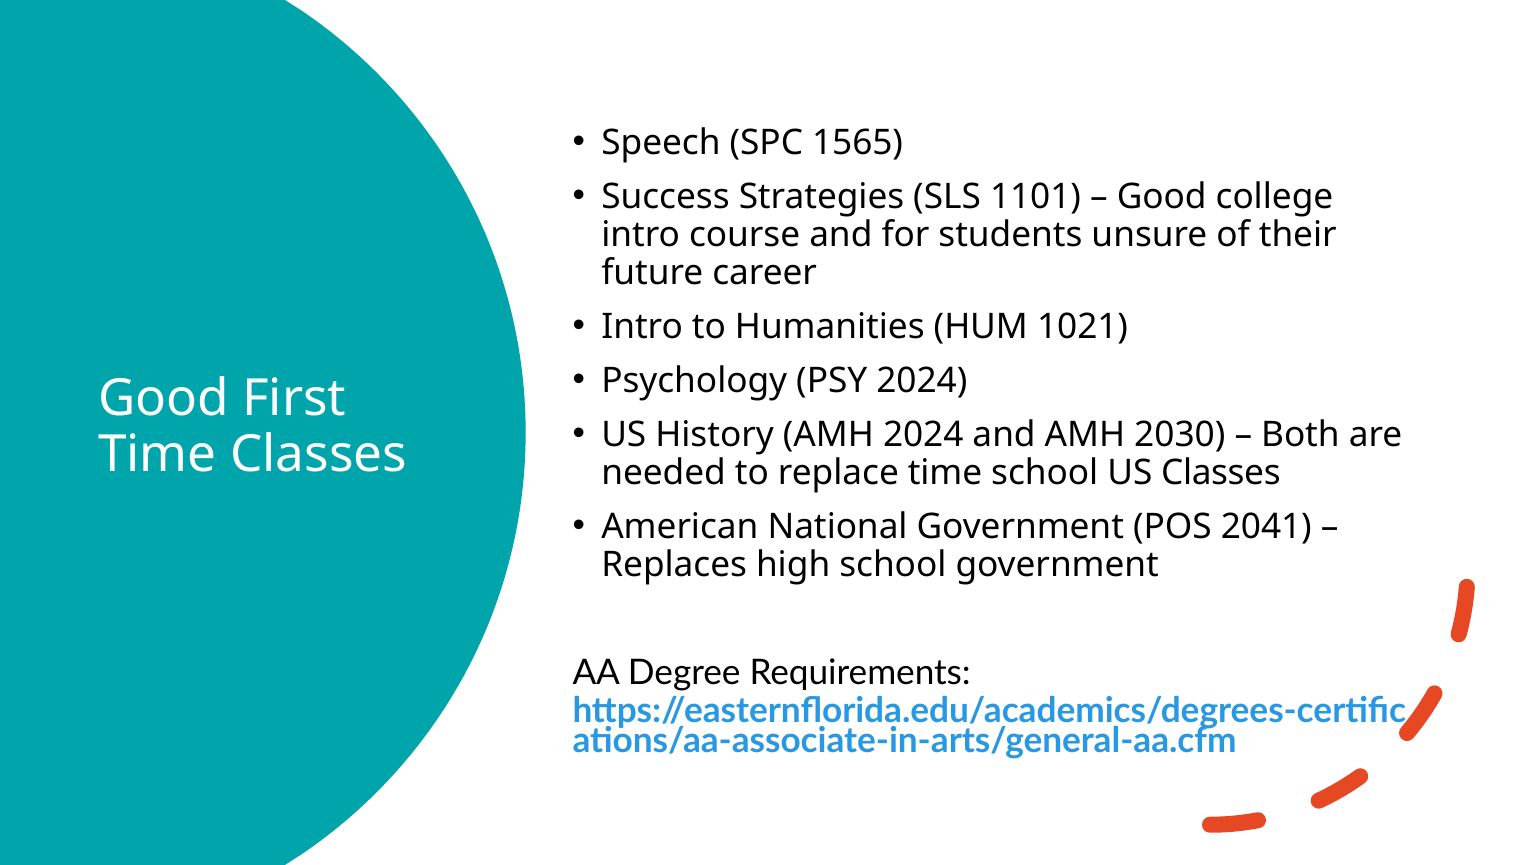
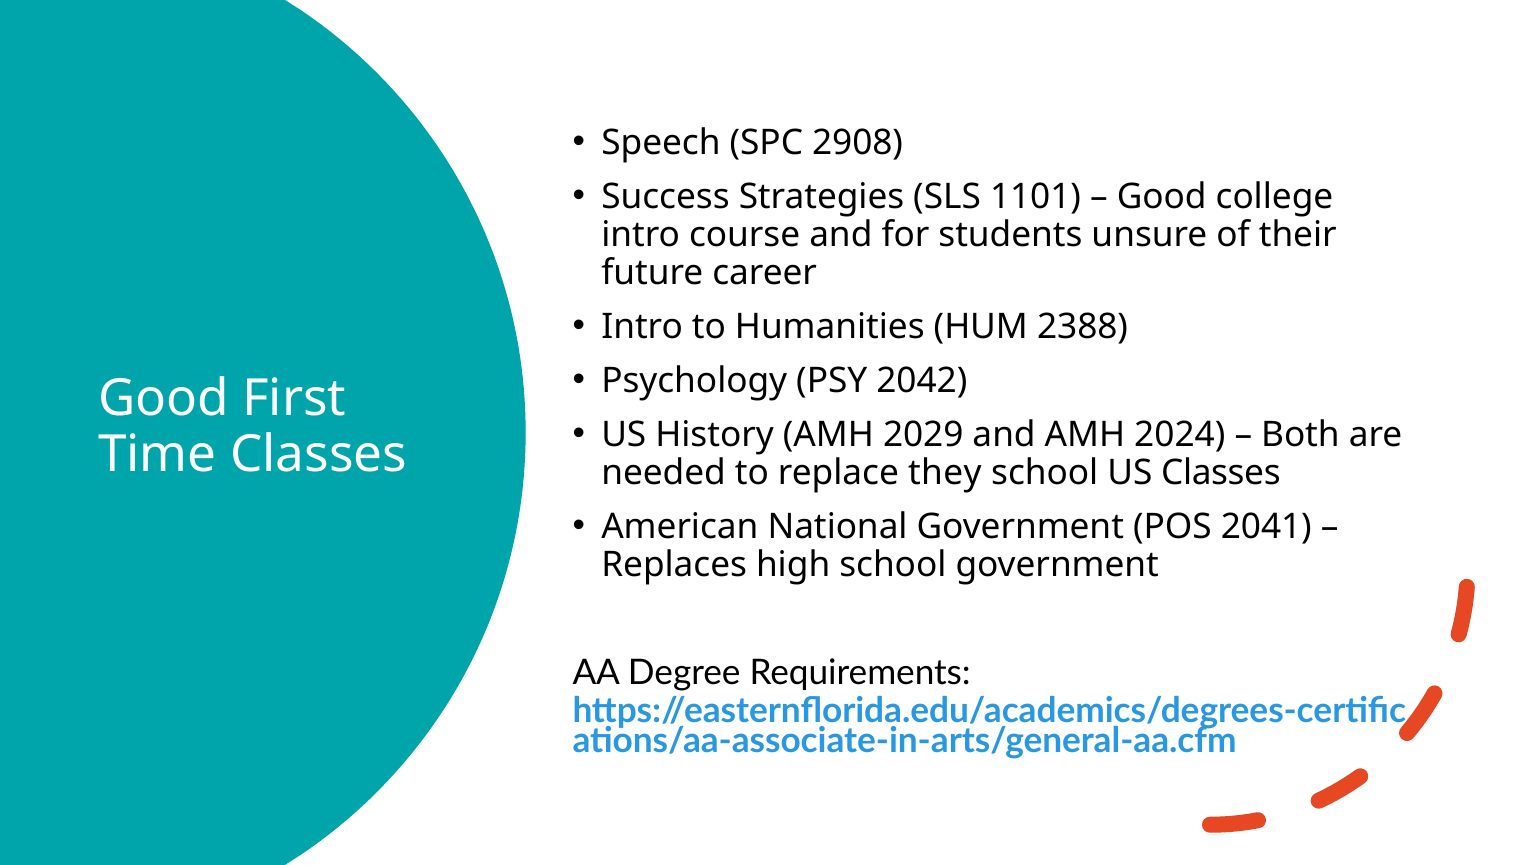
1565: 1565 -> 2908
1021: 1021 -> 2388
PSY 2024: 2024 -> 2042
AMH 2024: 2024 -> 2029
2030: 2030 -> 2024
replace time: time -> they
